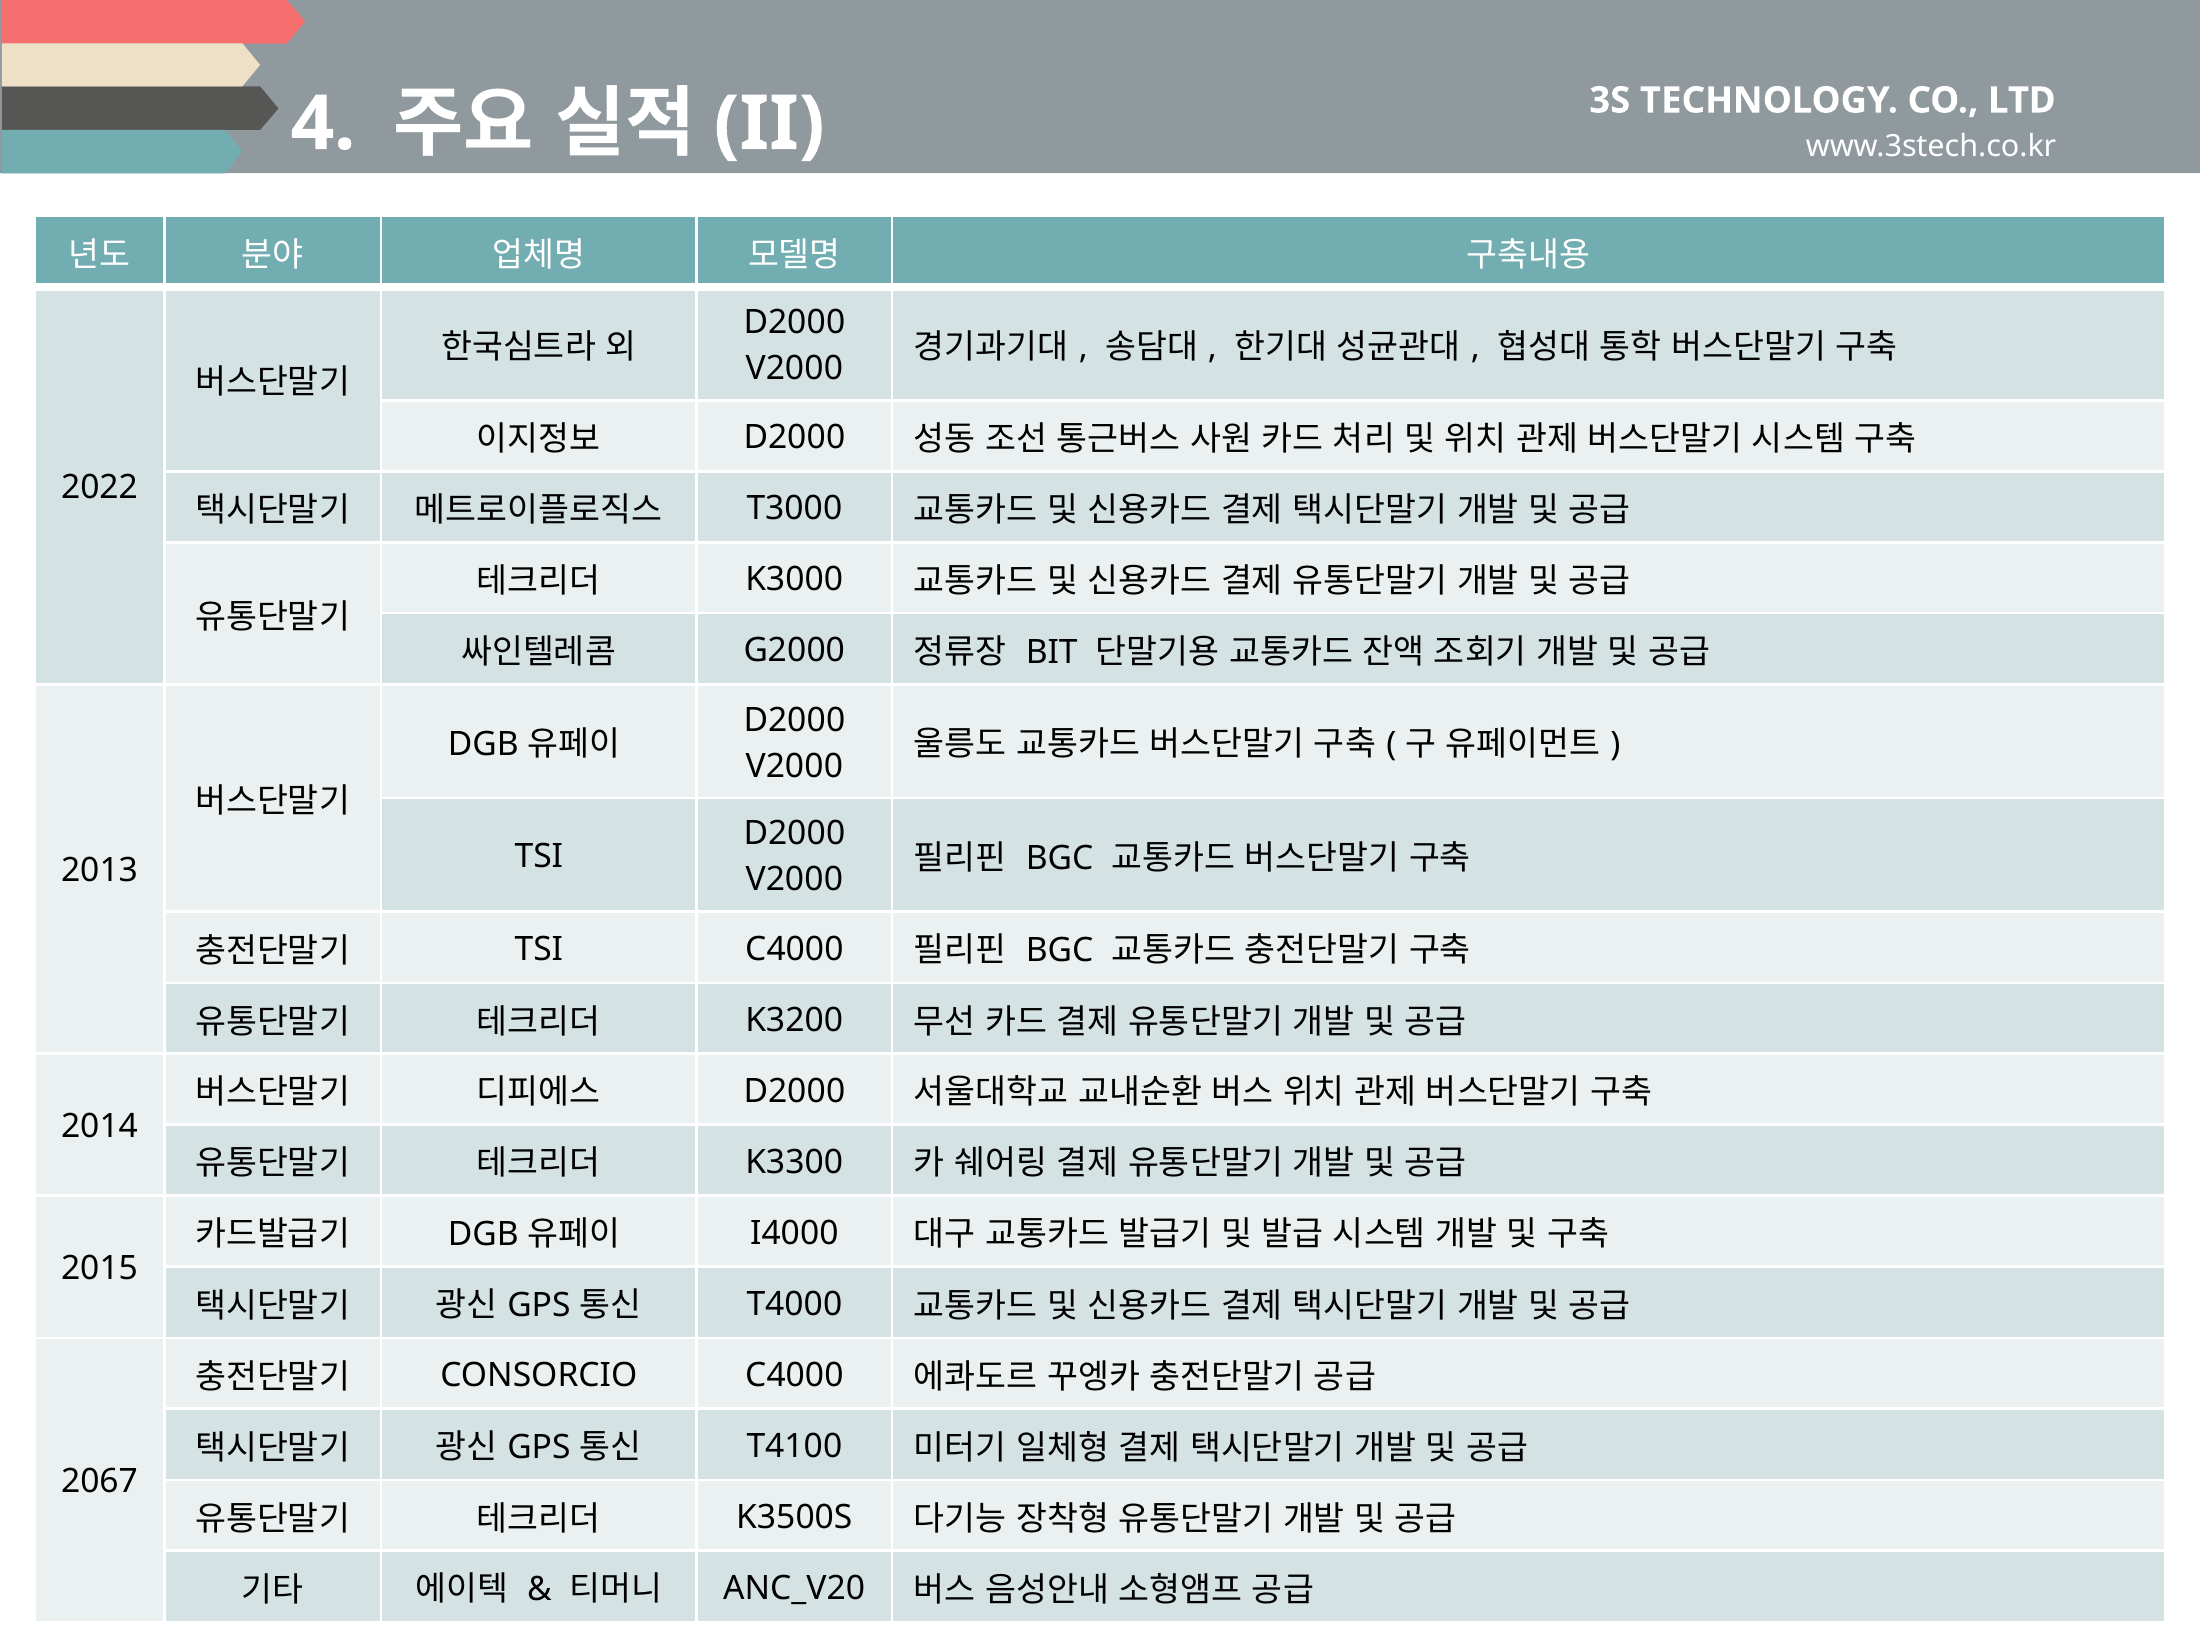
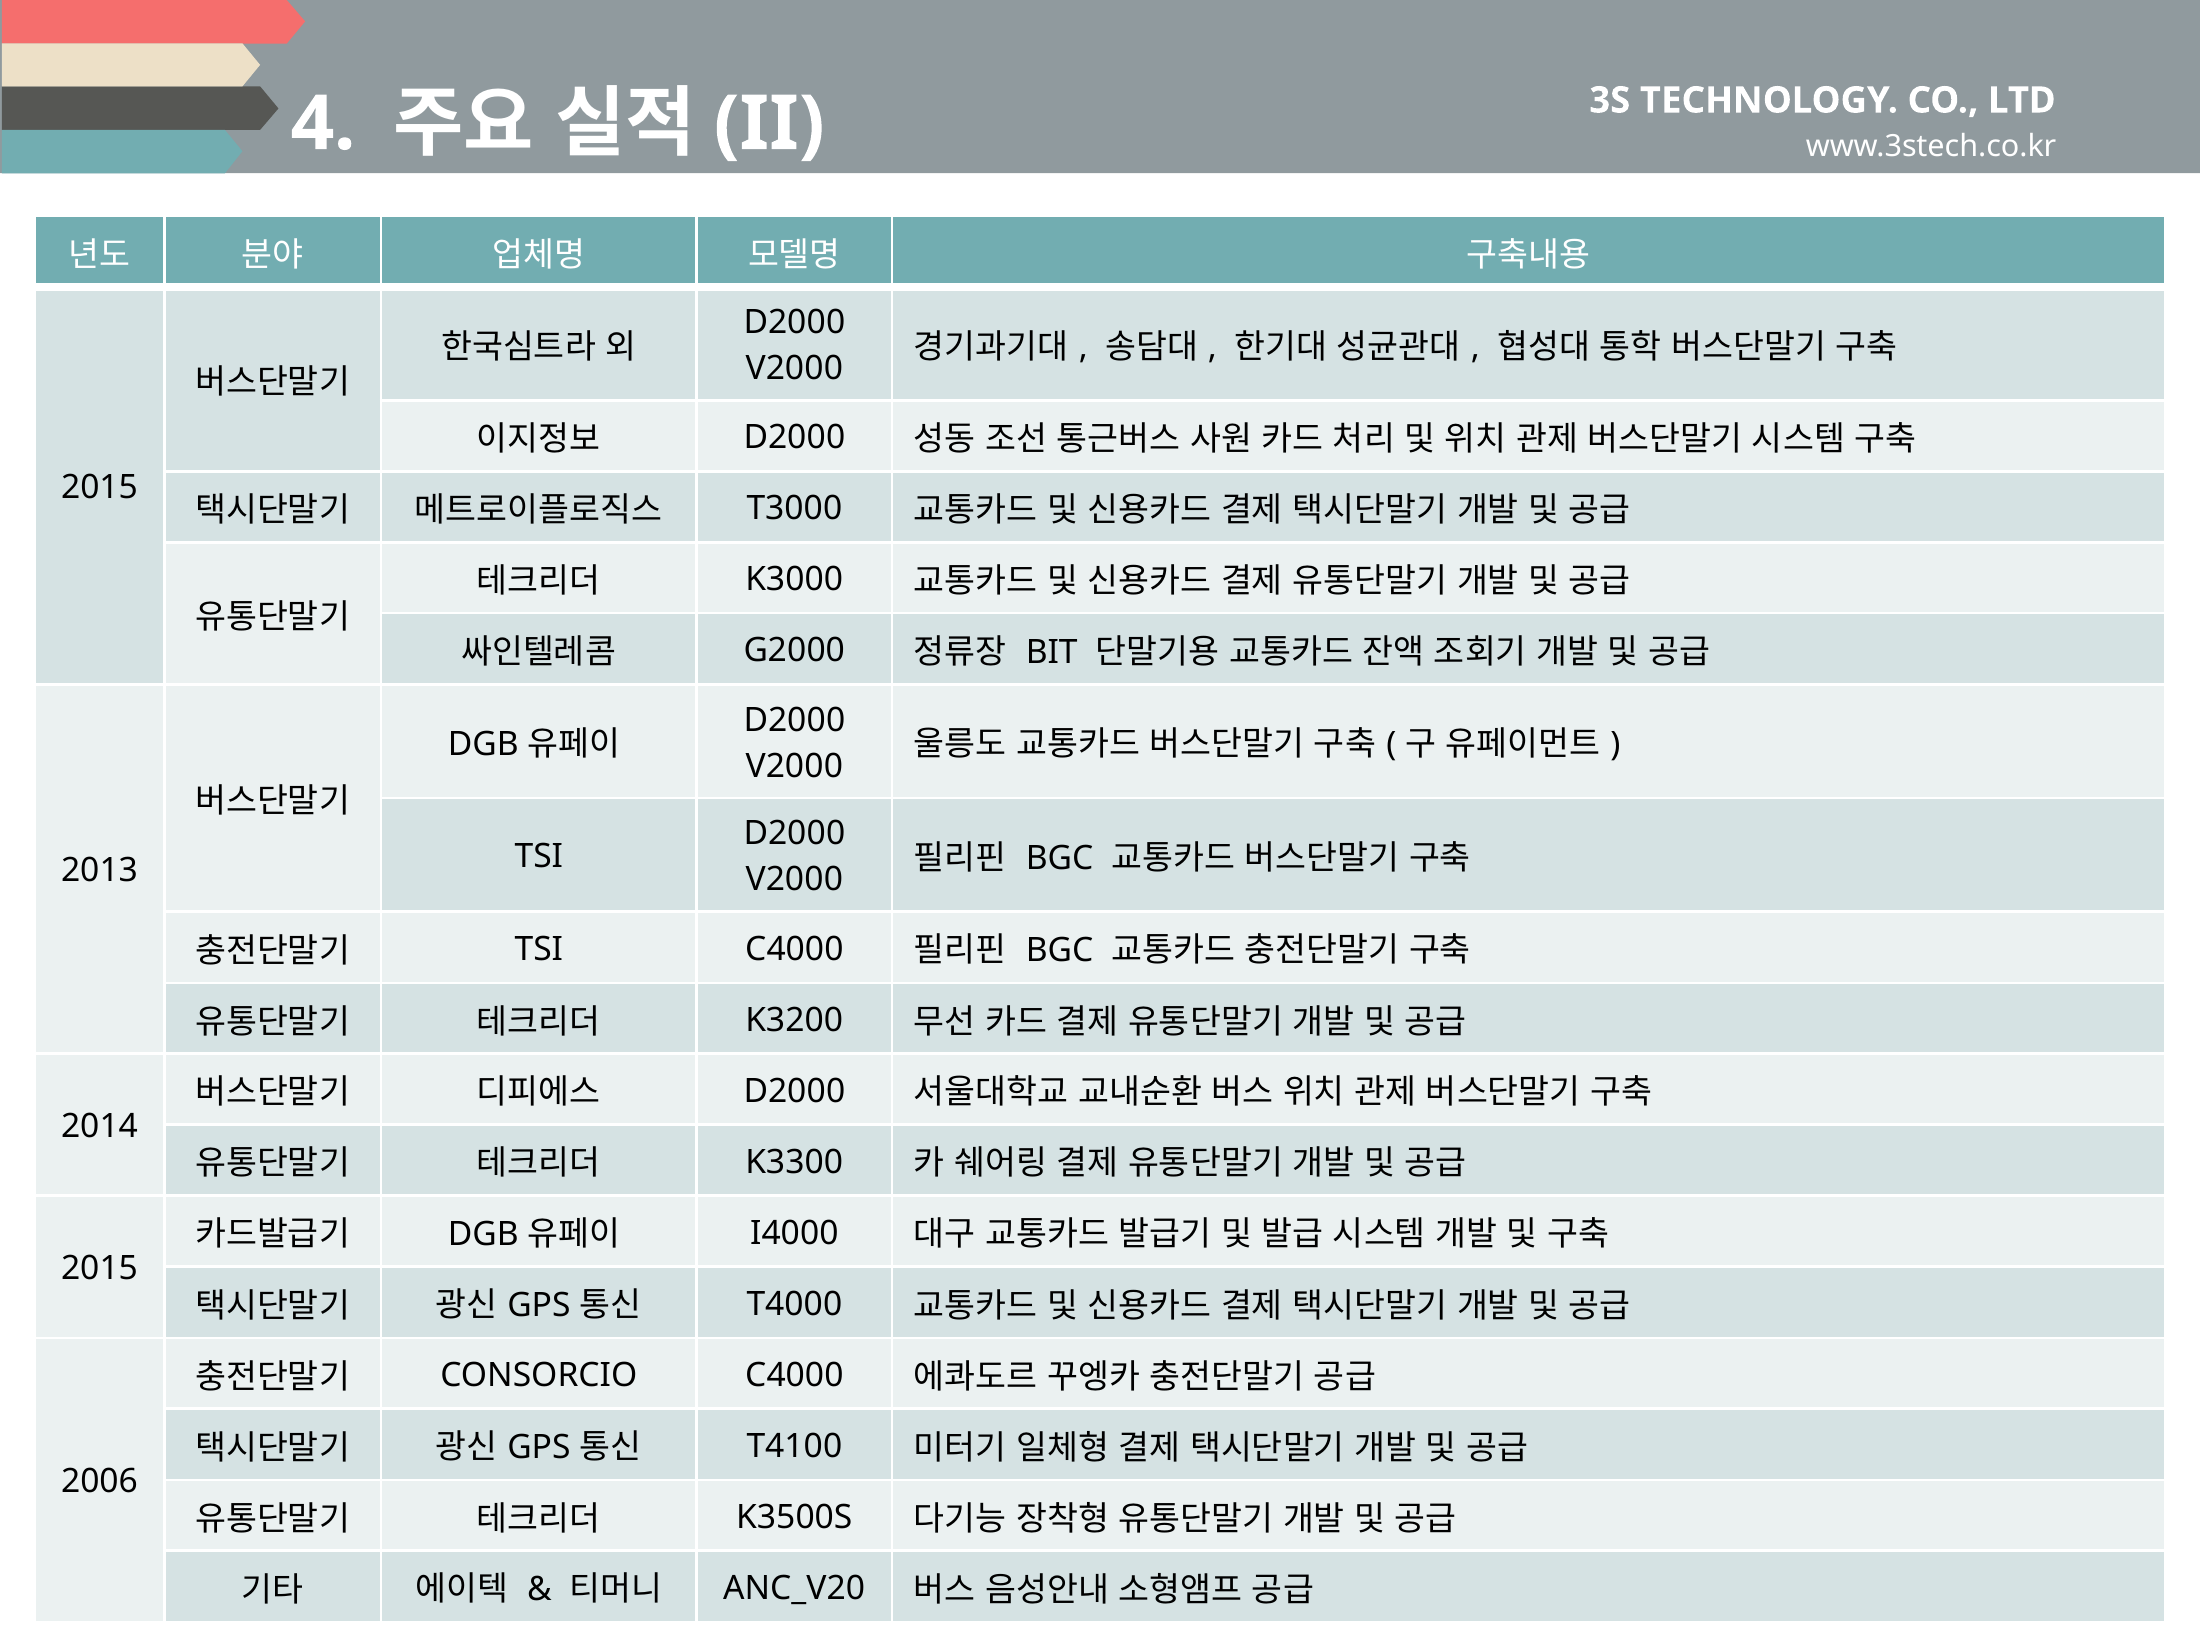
2022 at (99, 487): 2022 -> 2015
2067: 2067 -> 2006
